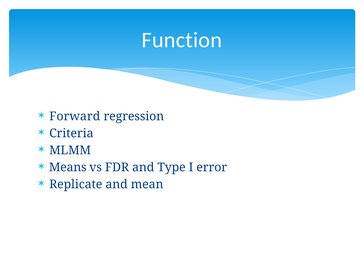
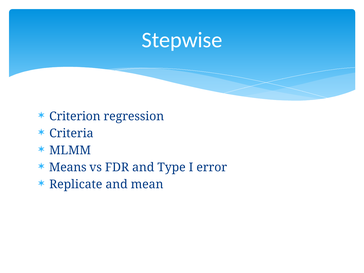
Function: Function -> Stepwise
Forward: Forward -> Criterion
